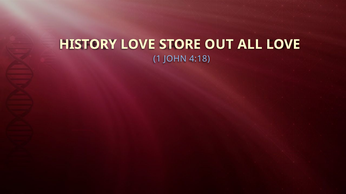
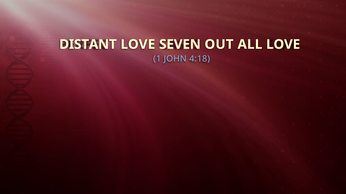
HISTORY: HISTORY -> DISTANT
STORE: STORE -> SEVEN
